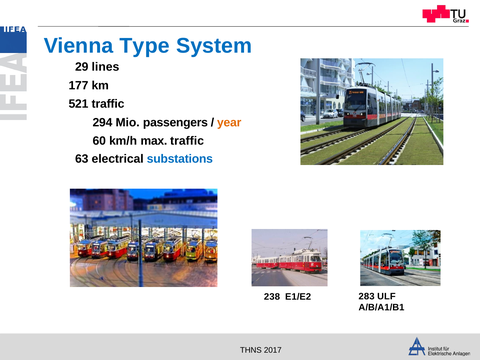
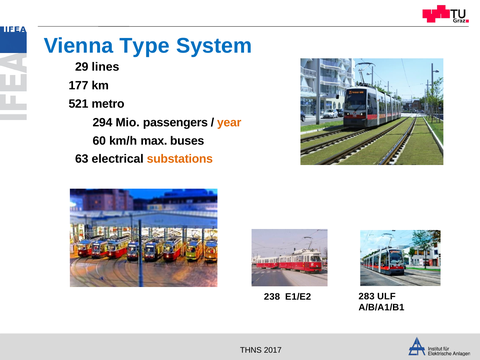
521 traffic: traffic -> metro
max traffic: traffic -> buses
substations colour: blue -> orange
